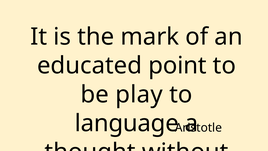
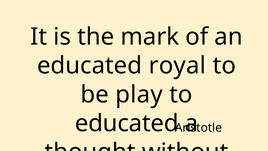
point: point -> royal
language at (127, 123): language -> educated
